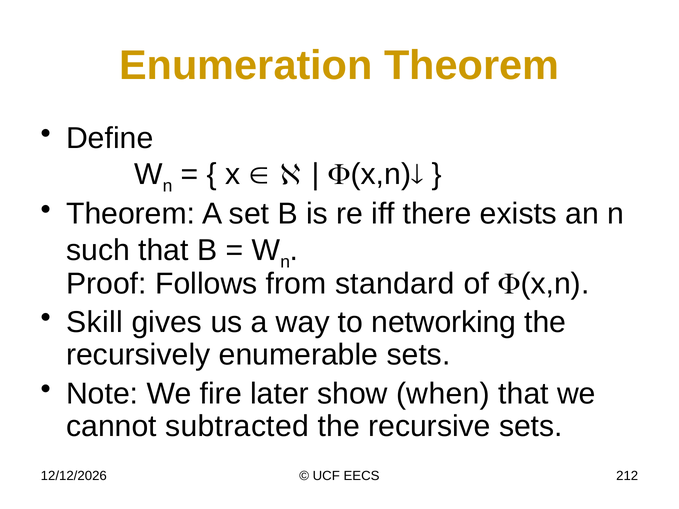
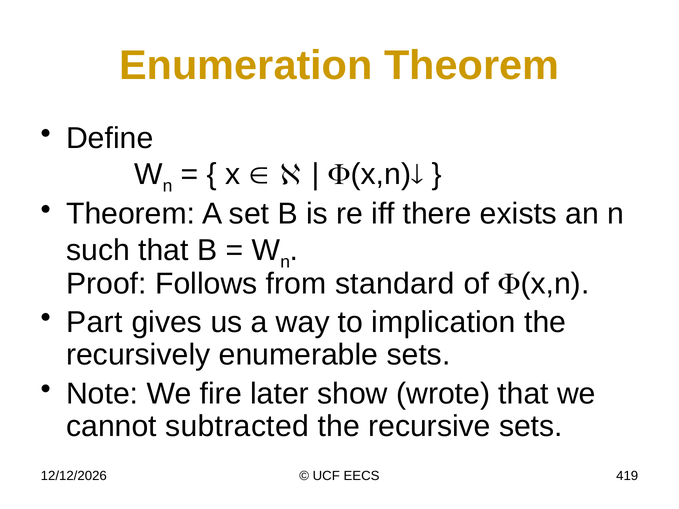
Skill: Skill -> Part
networking: networking -> implication
when: when -> wrote
212: 212 -> 419
